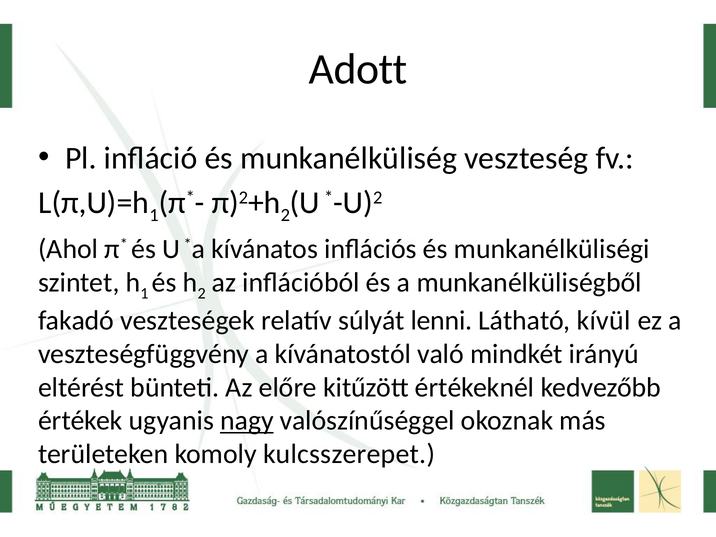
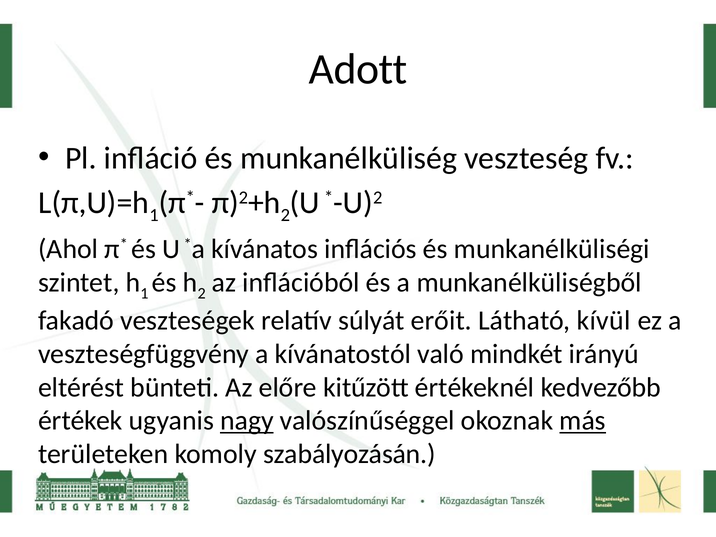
lenni: lenni -> erőit
más underline: none -> present
kulcsszerepet: kulcsszerepet -> szabályozásán
